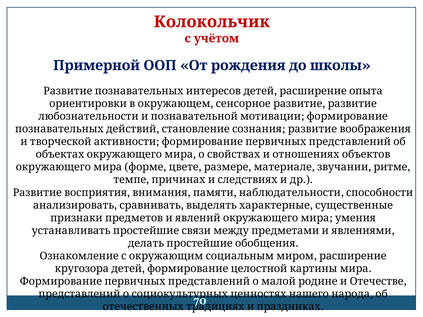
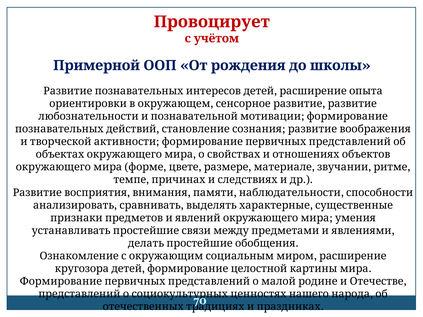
Колокольчик: Колокольчик -> Провоцирует
